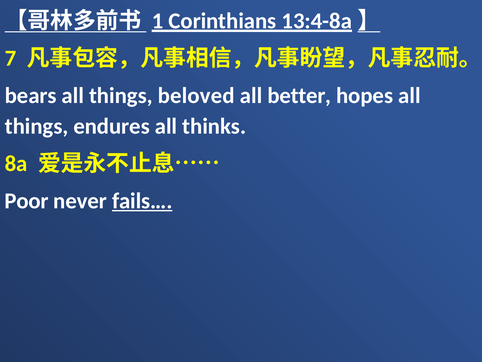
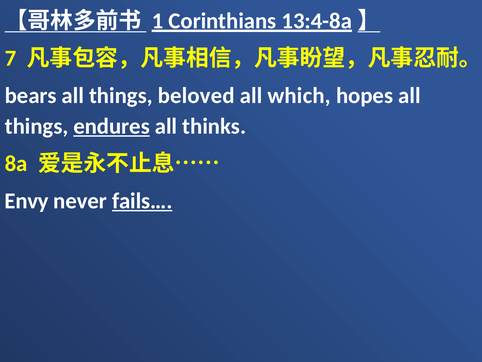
better: better -> which
endures underline: none -> present
Poor: Poor -> Envy
